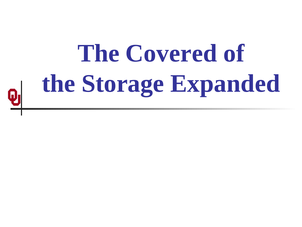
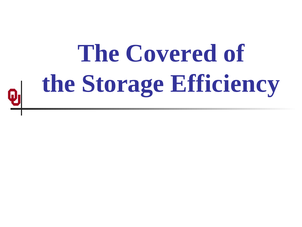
Expanded: Expanded -> Efficiency
